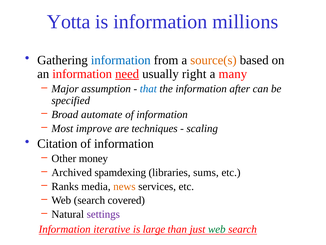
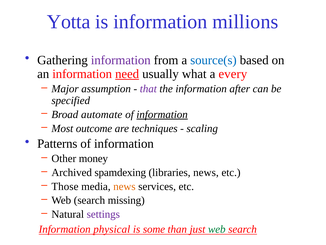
information at (121, 60) colour: blue -> purple
source(s colour: orange -> blue
right: right -> what
many: many -> every
that colour: blue -> purple
information at (162, 114) underline: none -> present
improve: improve -> outcome
Citation: Citation -> Patterns
libraries sums: sums -> news
Ranks: Ranks -> Those
covered: covered -> missing
iterative: iterative -> physical
large: large -> some
